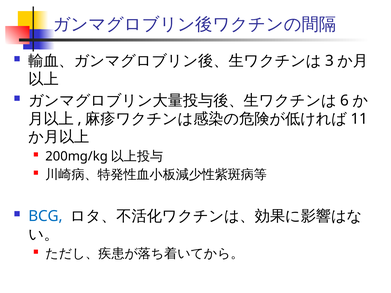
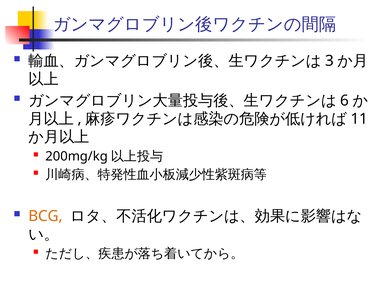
BCG colour: blue -> orange
